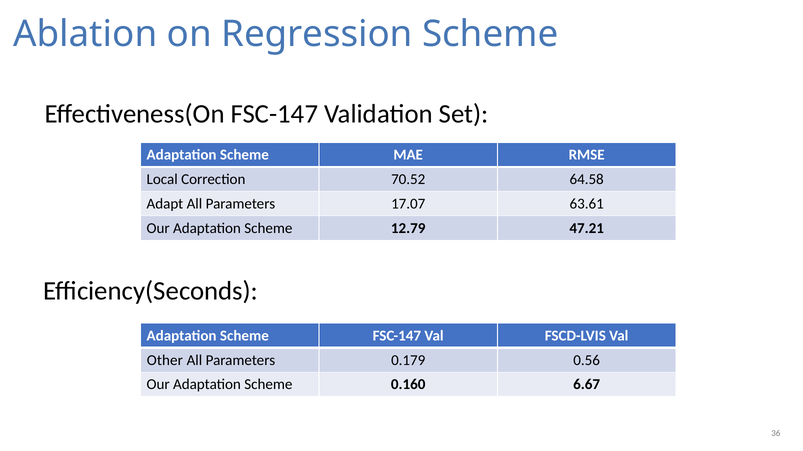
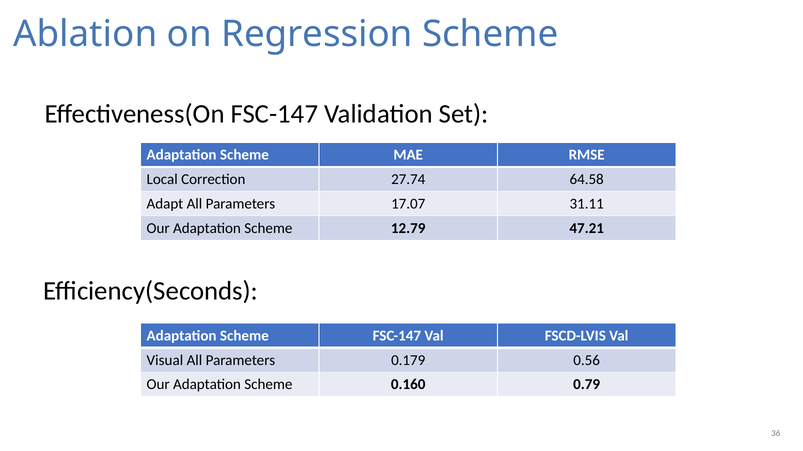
70.52: 70.52 -> 27.74
63.61: 63.61 -> 31.11
Other: Other -> Visual
6.67: 6.67 -> 0.79
